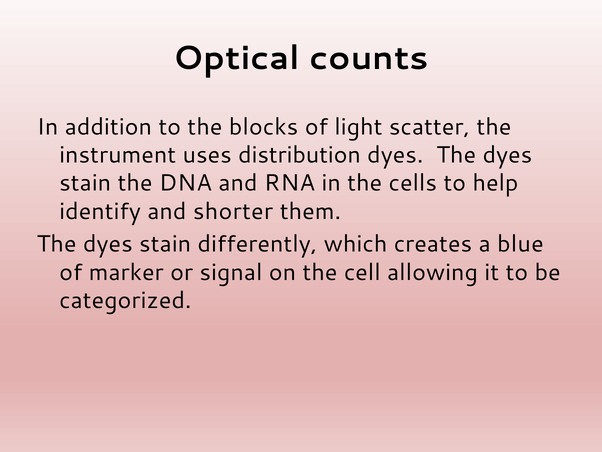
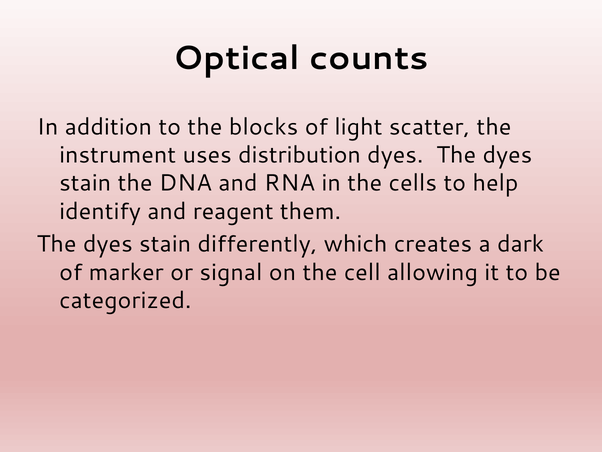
shorter: shorter -> reagent
blue: blue -> dark
